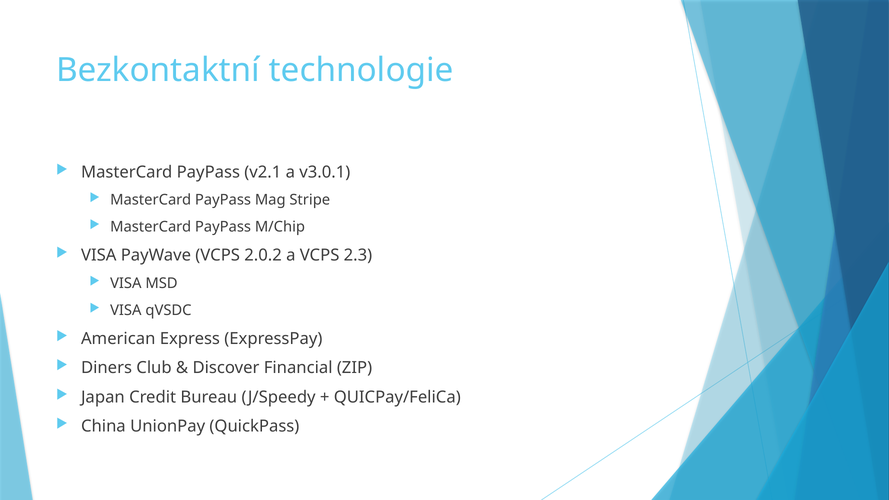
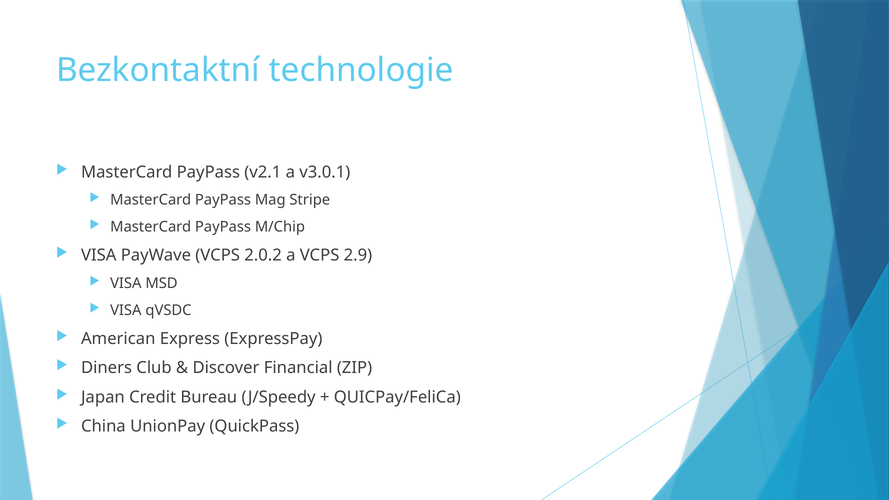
2.3: 2.3 -> 2.9
